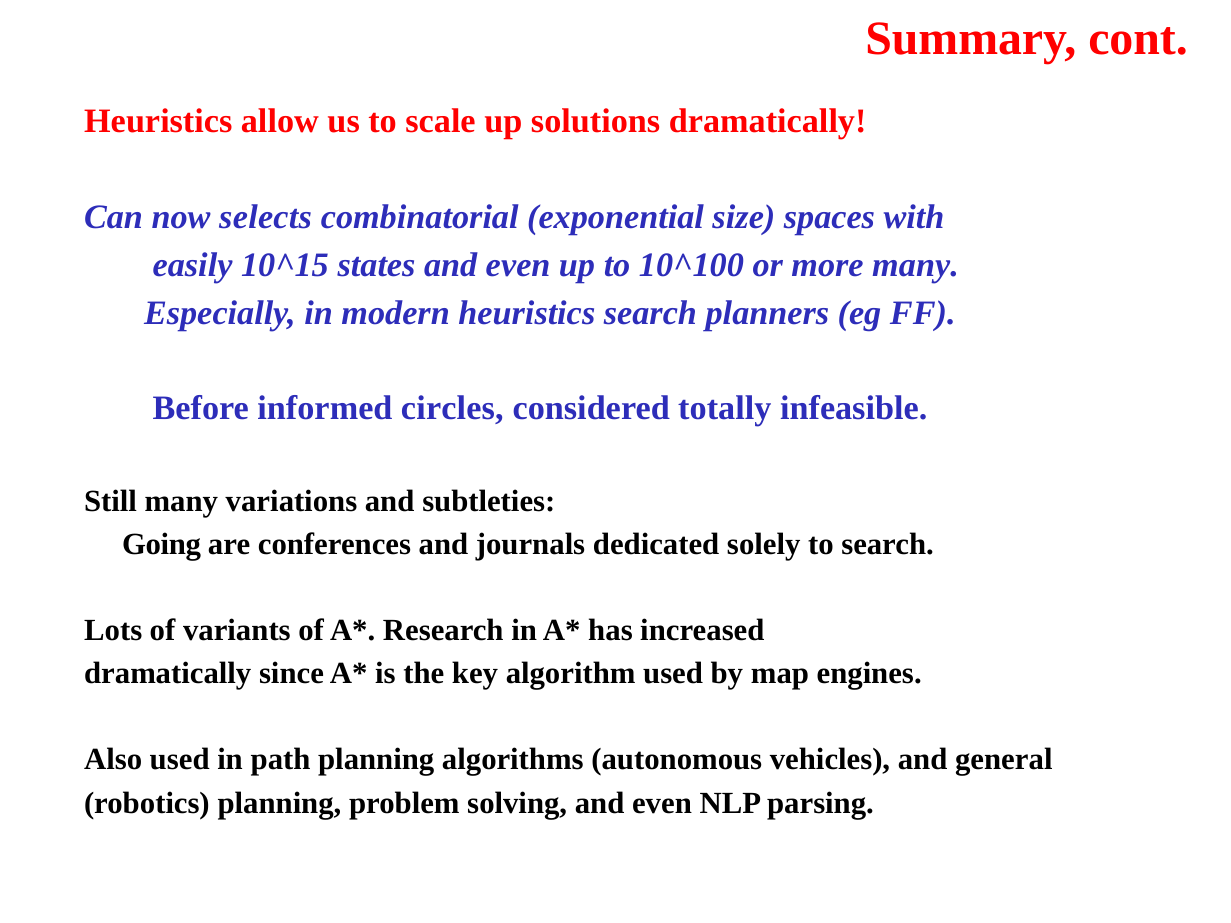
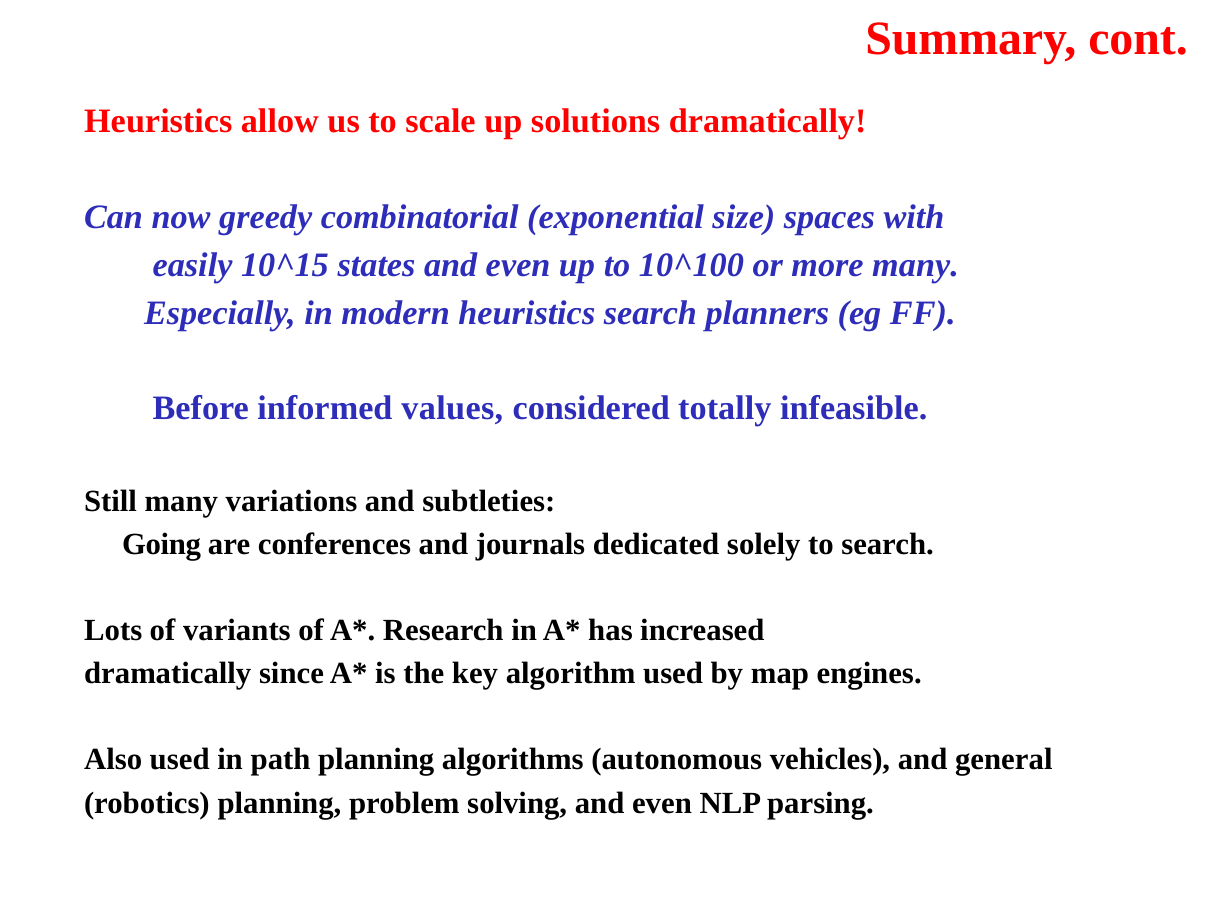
selects: selects -> greedy
circles: circles -> values
